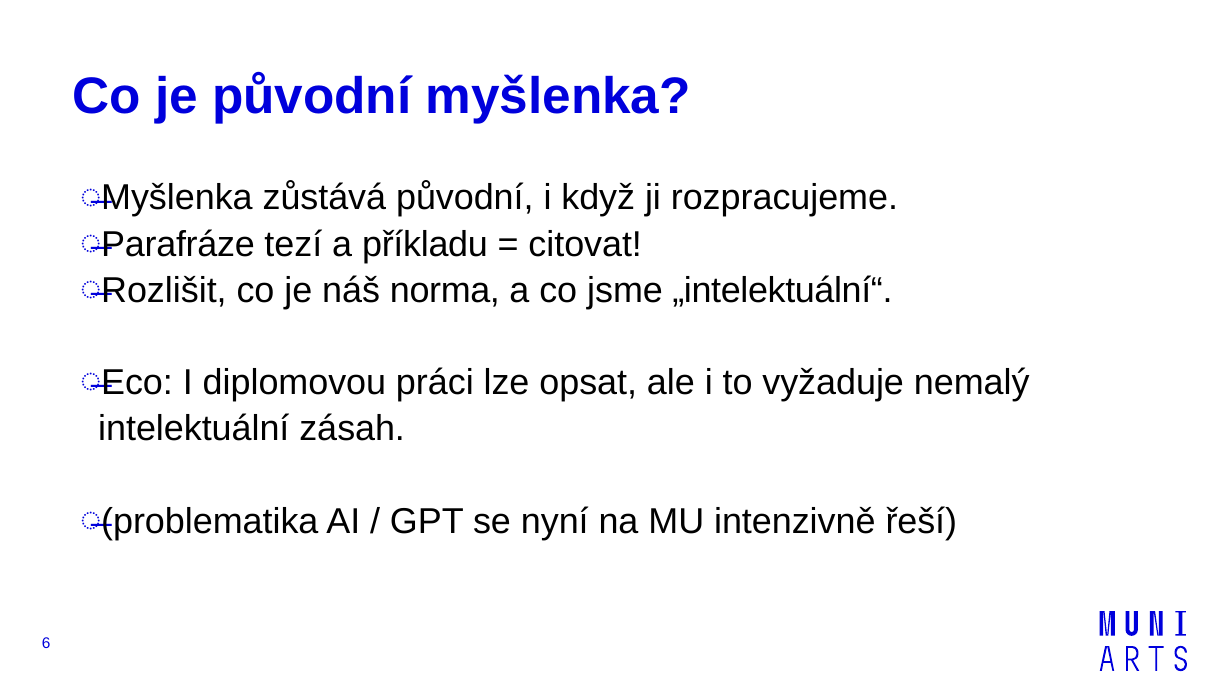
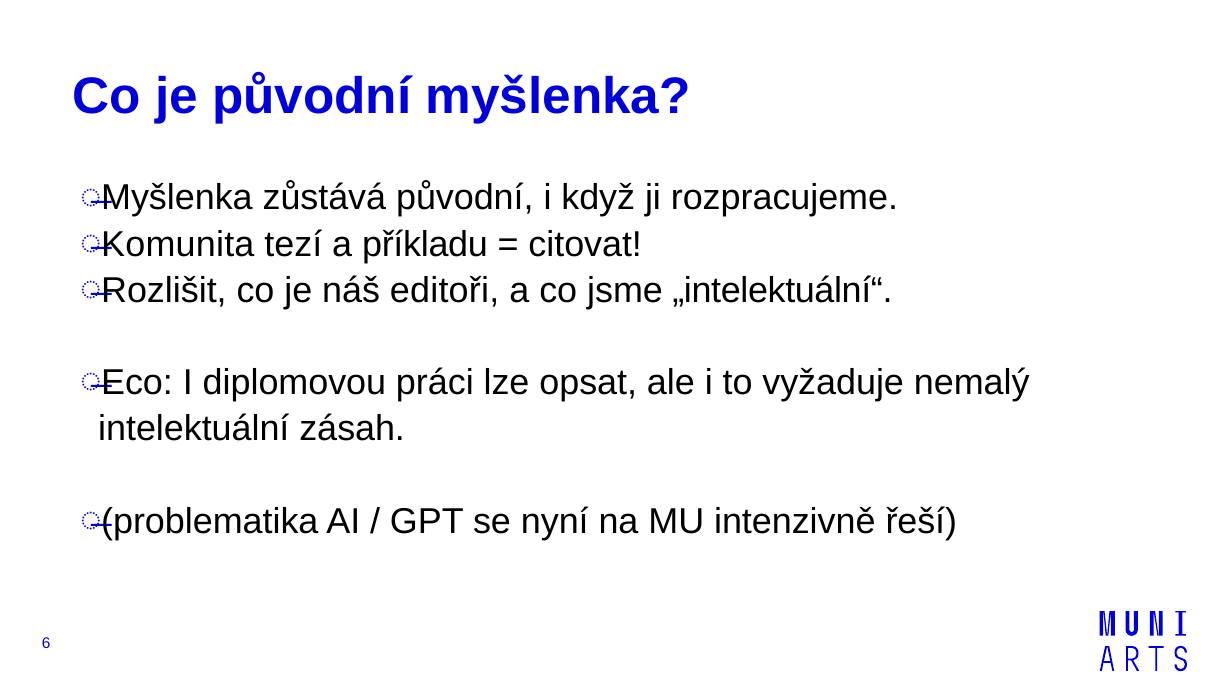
Parafráze: Parafráze -> Komunita
norma: norma -> editoři
